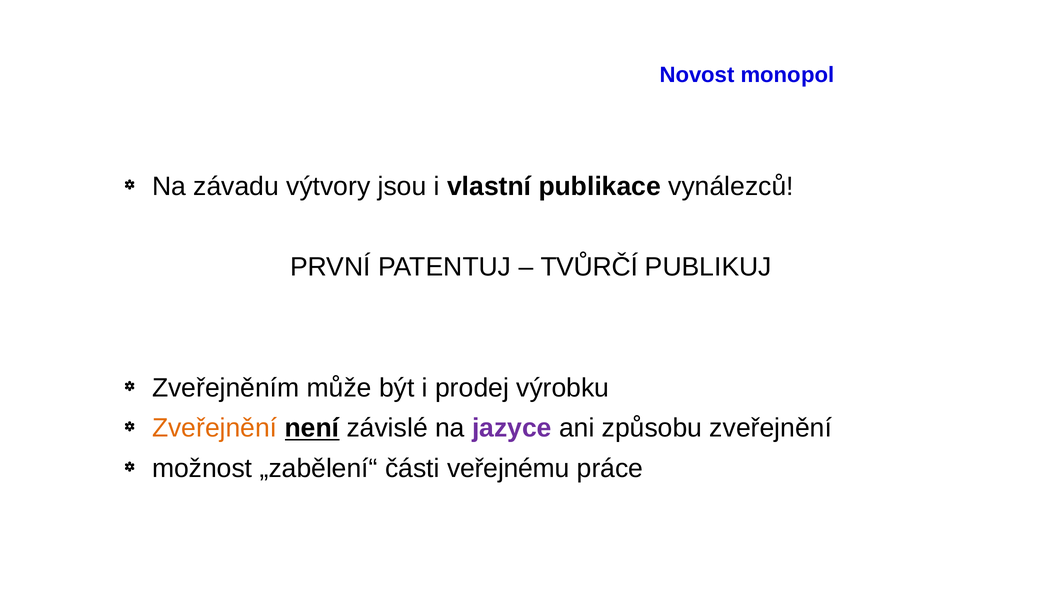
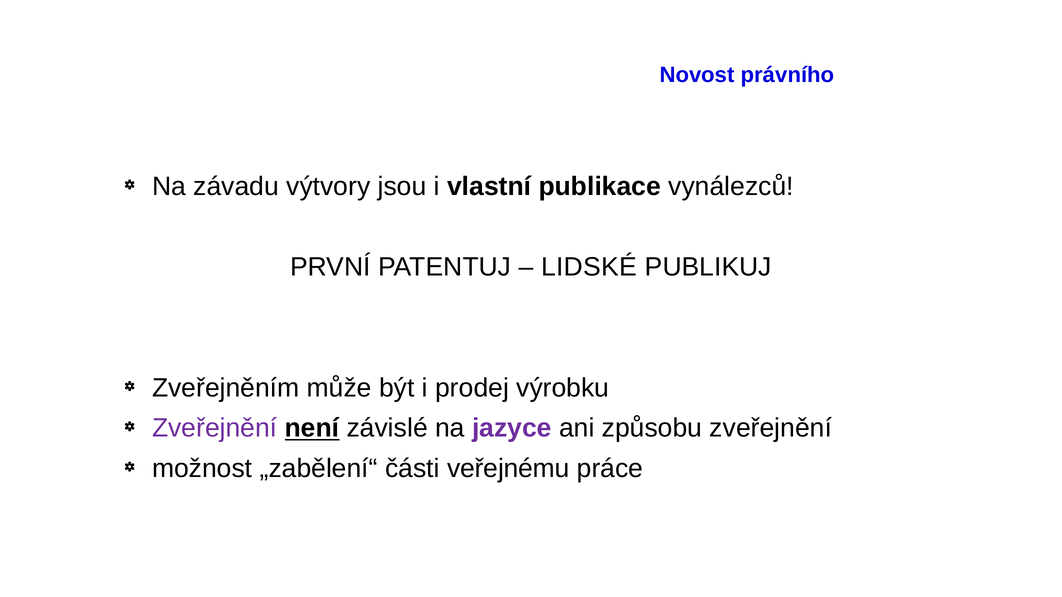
monopol: monopol -> právního
TVŮRČÍ: TVŮRČÍ -> LIDSKÉ
Zveřejnění at (215, 428) colour: orange -> purple
